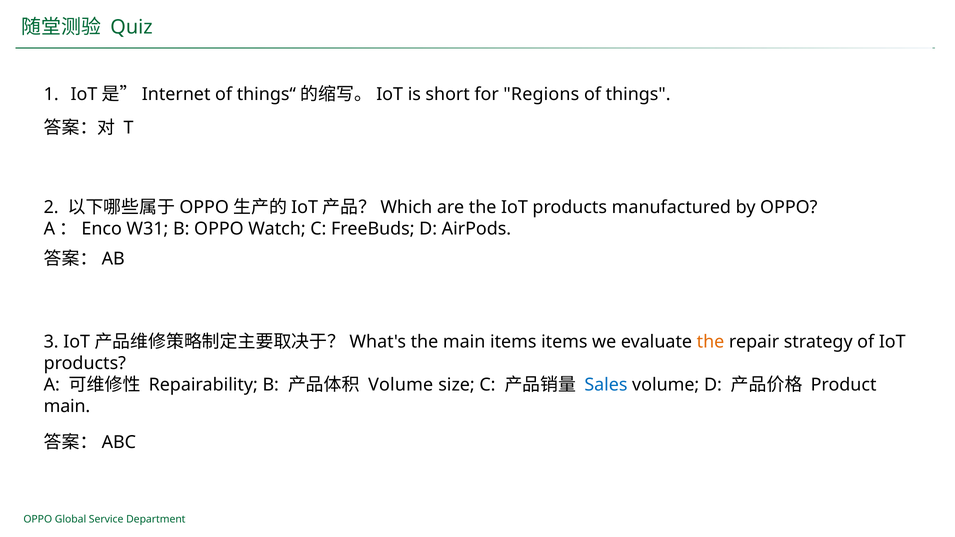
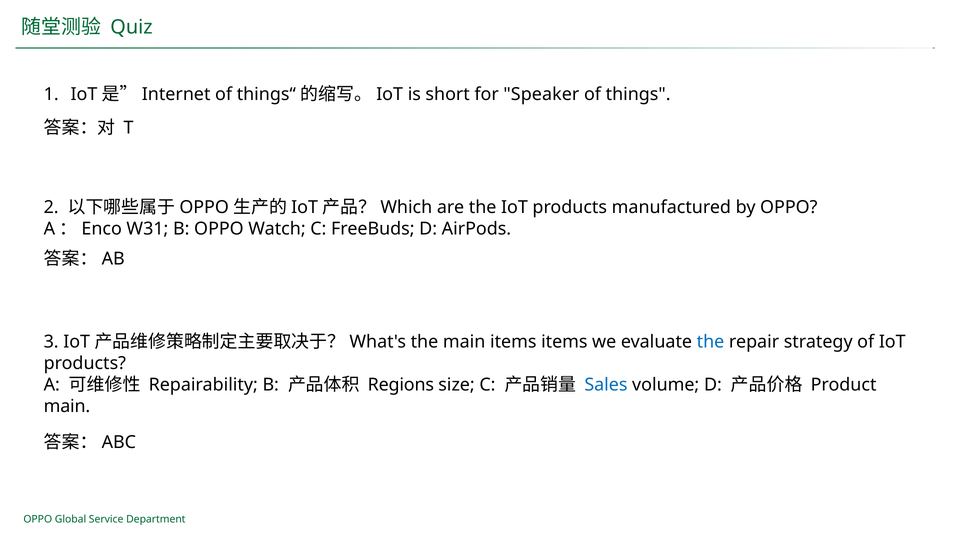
Regions: Regions -> Speaker
the at (711, 342) colour: orange -> blue
Volume at (401, 385): Volume -> Regions
